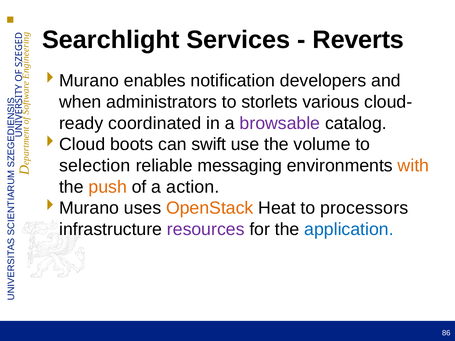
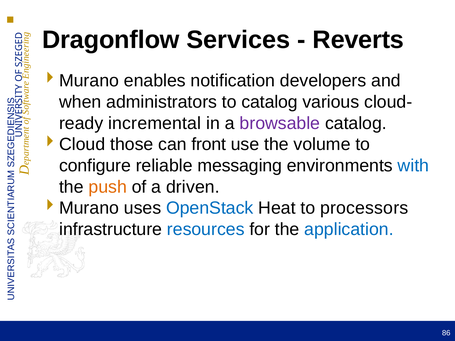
Searchlight: Searchlight -> Dragonflow
to storlets: storlets -> catalog
coordinated: coordinated -> incremental
boots: boots -> those
swift: swift -> front
selection: selection -> configure
with colour: orange -> blue
action: action -> driven
OpenStack colour: orange -> blue
resources colour: purple -> blue
